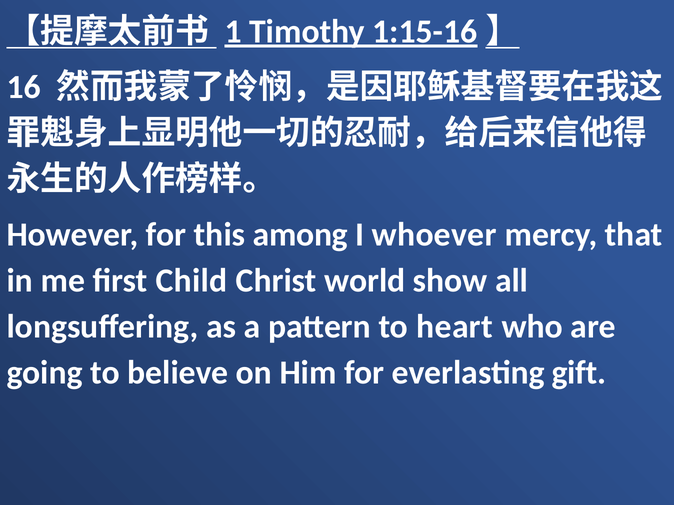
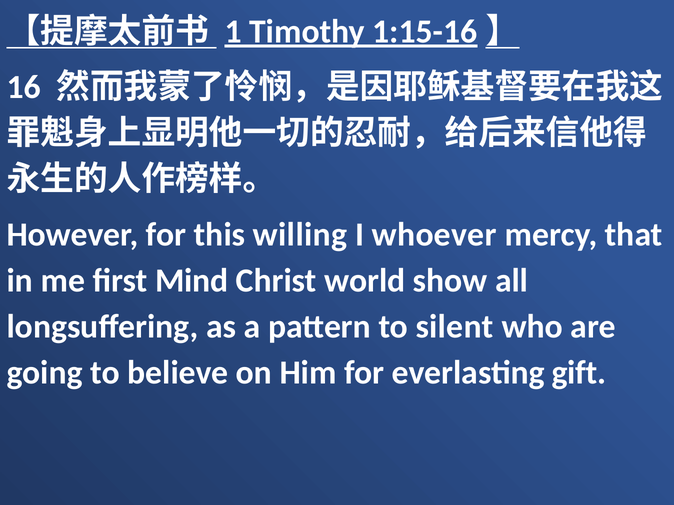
among: among -> willing
Child: Child -> Mind
heart: heart -> silent
